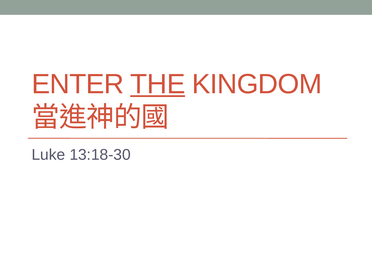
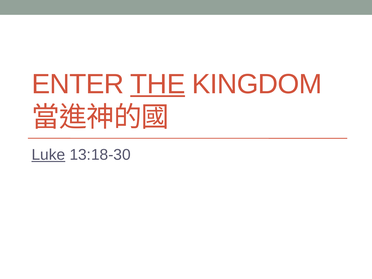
Luke underline: none -> present
